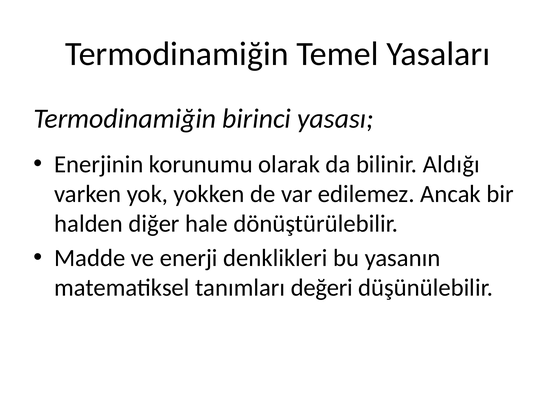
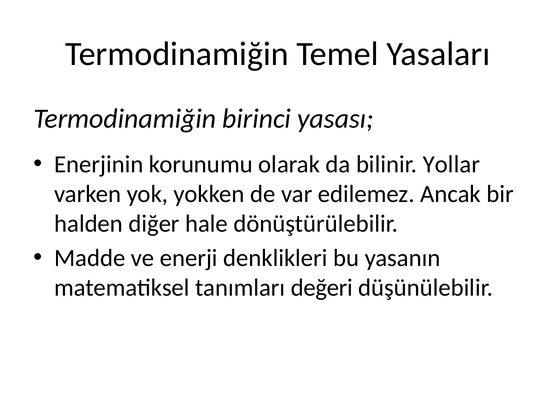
Aldığı: Aldığı -> Yollar
